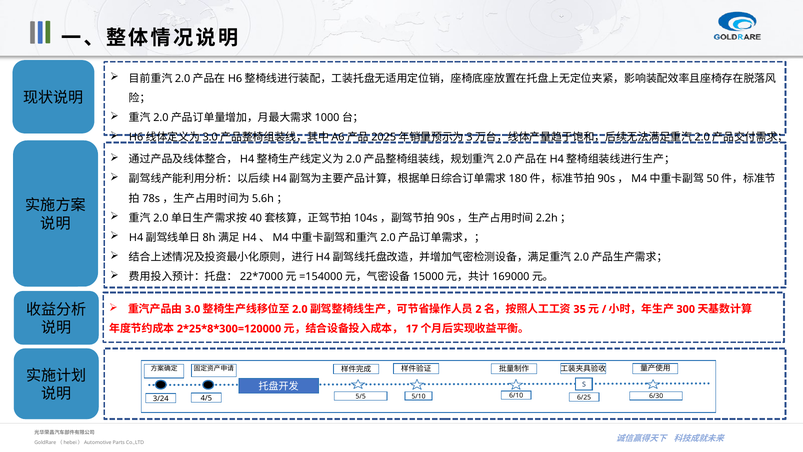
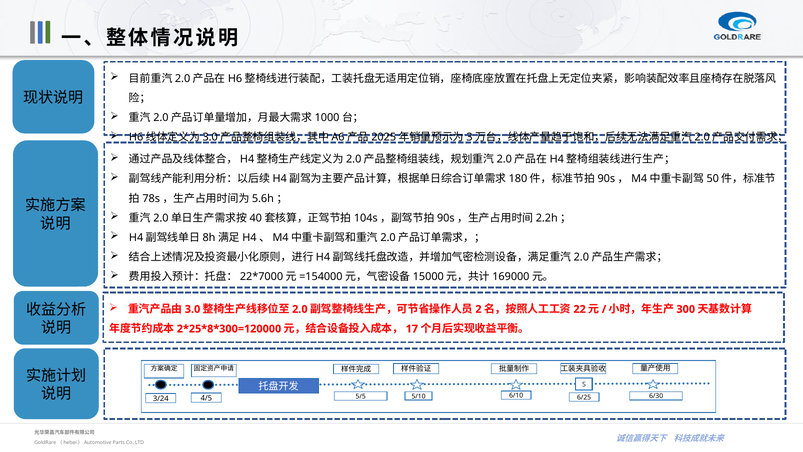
35: 35 -> 22
